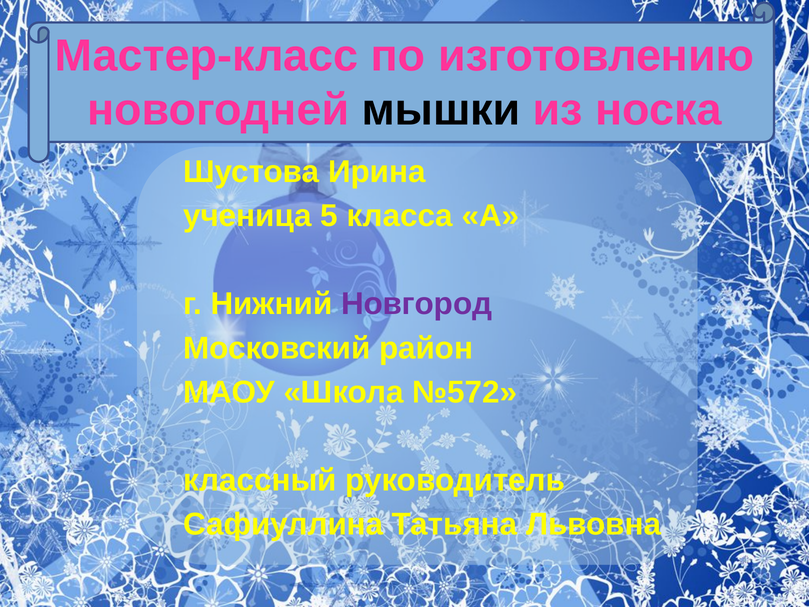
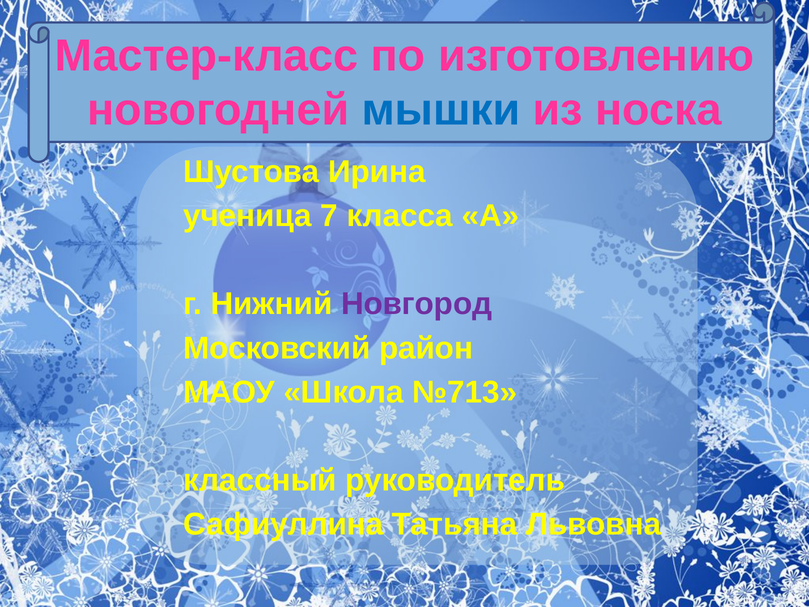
мышки colour: black -> blue
5: 5 -> 7
№572: №572 -> №713
